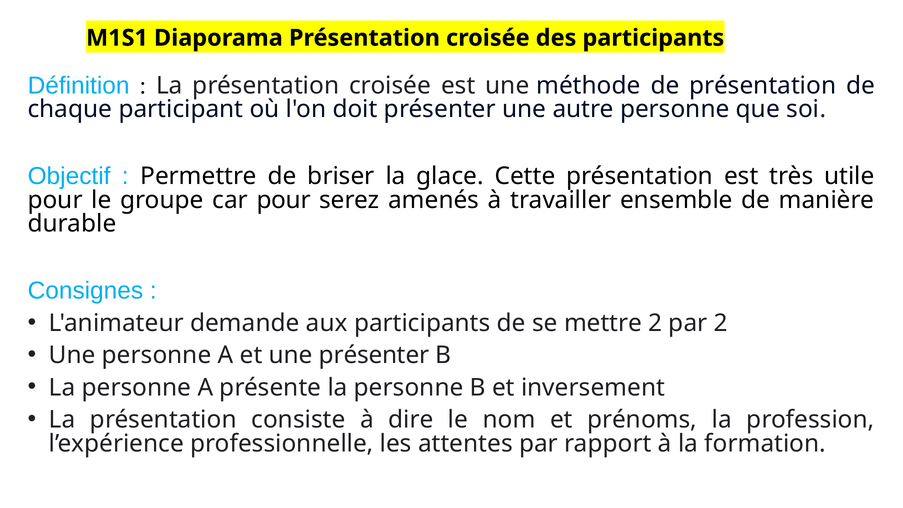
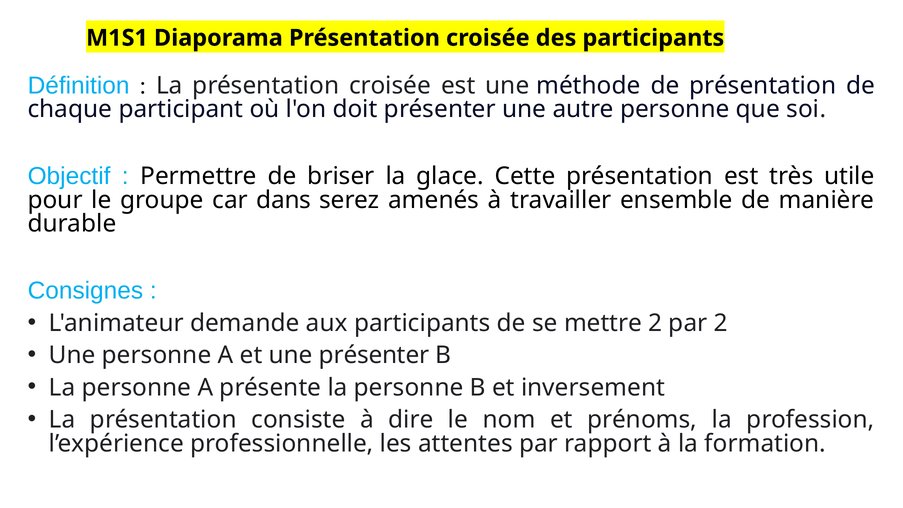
car pour: pour -> dans
